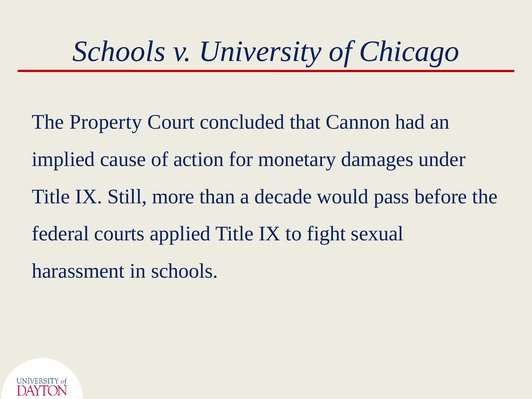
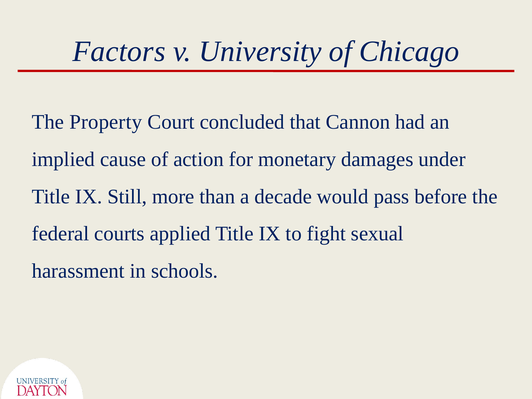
Schools at (119, 51): Schools -> Factors
